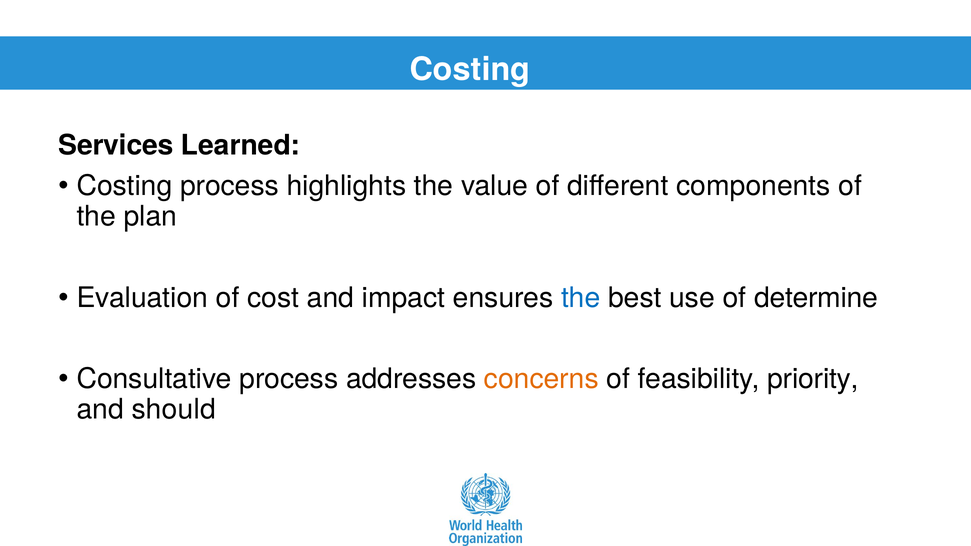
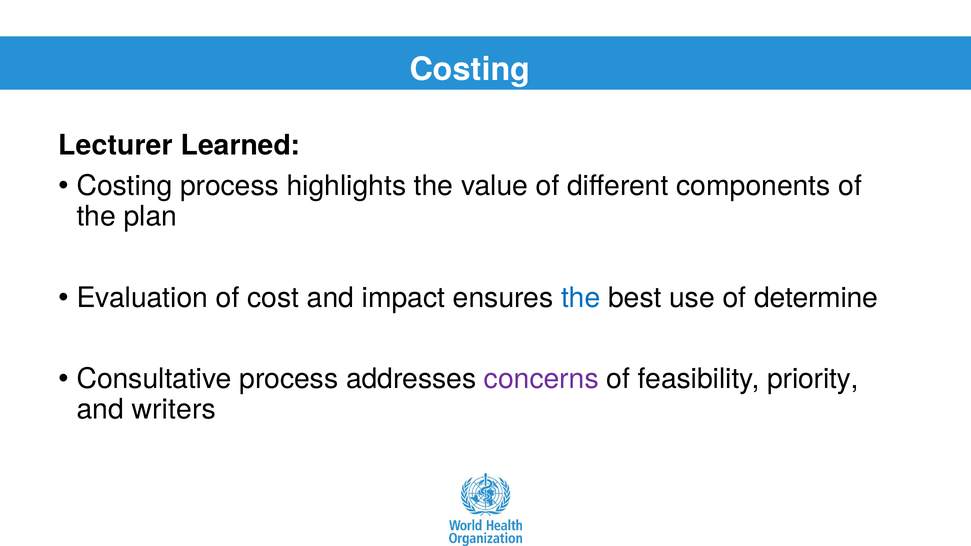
Services: Services -> Lecturer
concerns colour: orange -> purple
should: should -> writers
